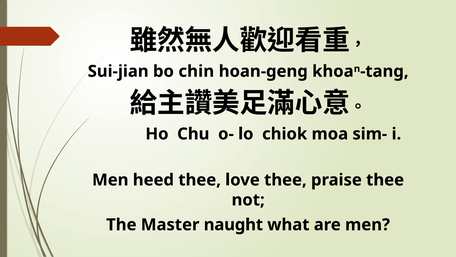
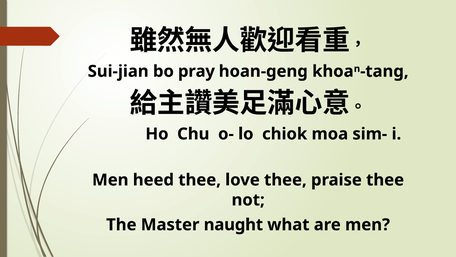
chin: chin -> pray
